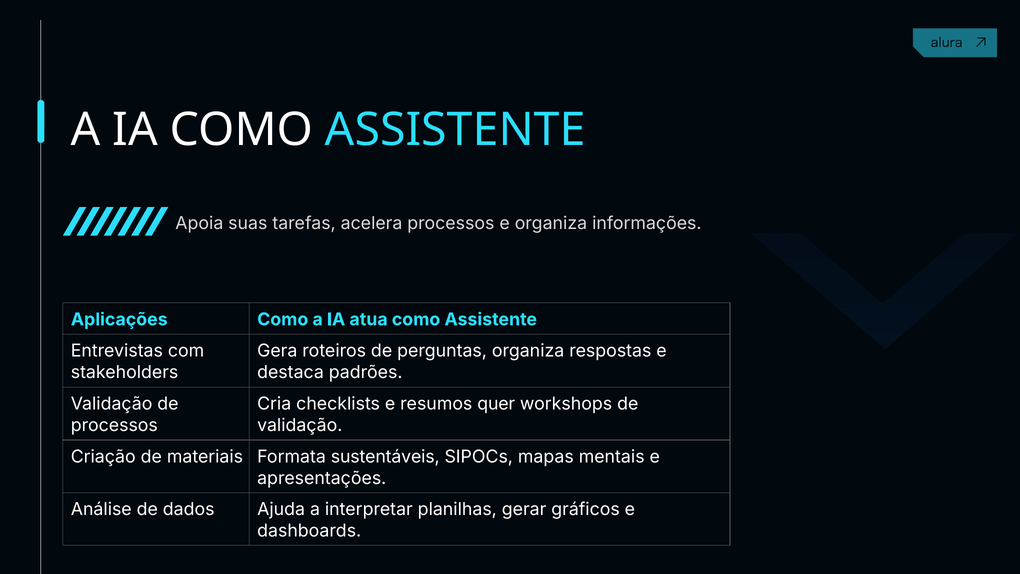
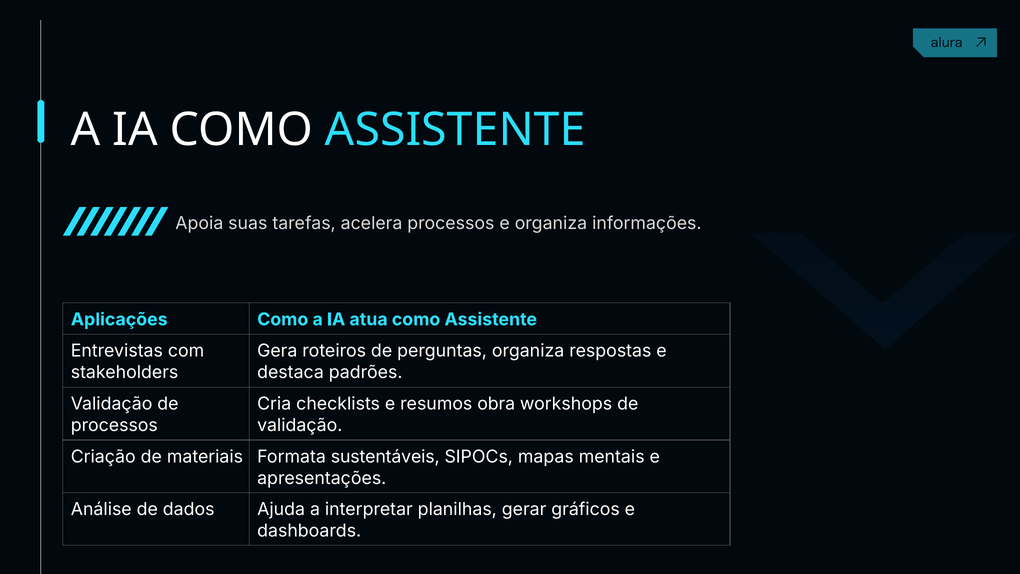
quer: quer -> obra
